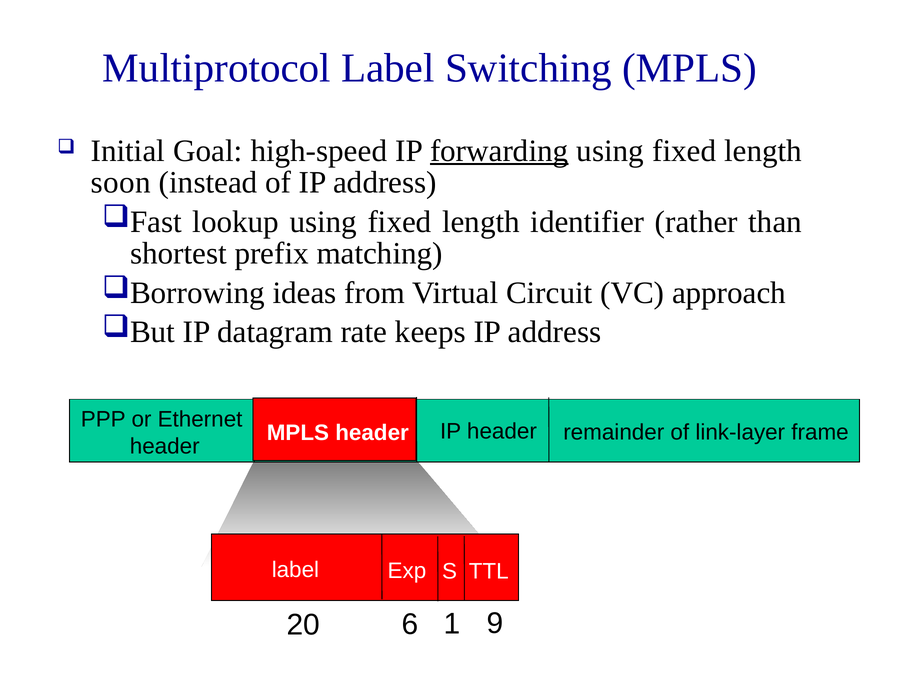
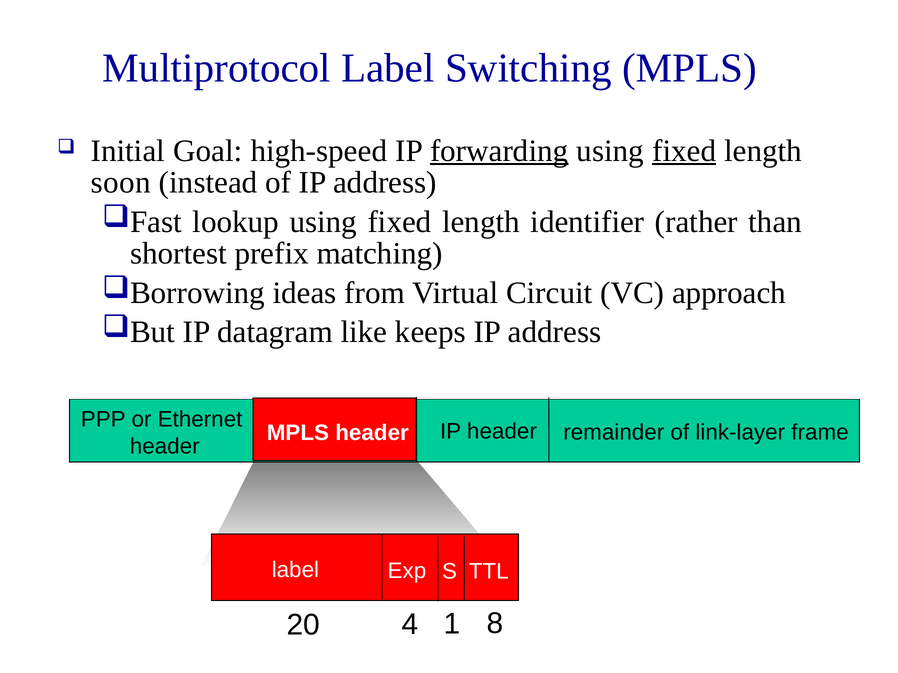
fixed at (684, 151) underline: none -> present
rate: rate -> like
6: 6 -> 4
9: 9 -> 8
